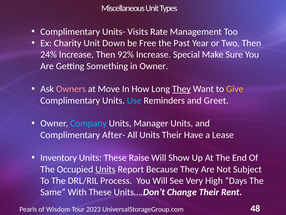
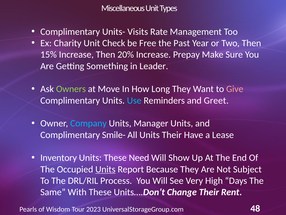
Down: Down -> Check
24%: 24% -> 15%
92%: 92% -> 20%
Special: Special -> Prepay
in Owner: Owner -> Leader
Owners colour: pink -> light green
They at (181, 89) underline: present -> none
Give colour: yellow -> pink
After-: After- -> Smile-
Raise: Raise -> Need
